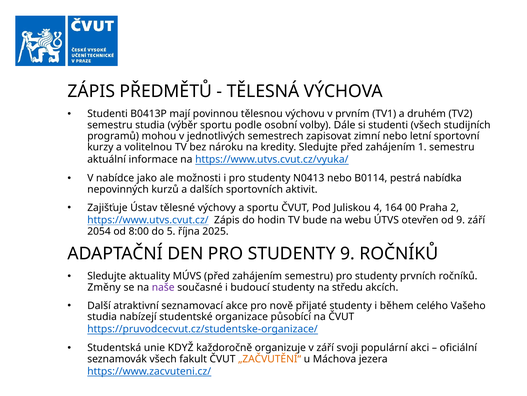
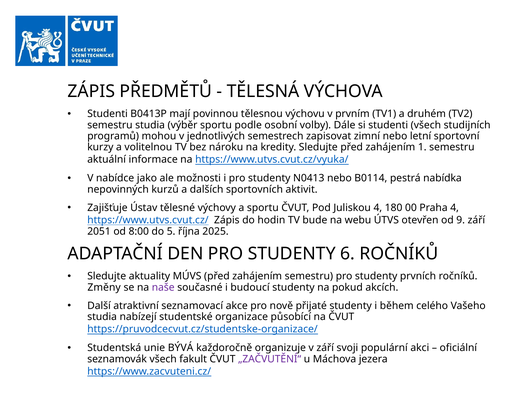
164: 164 -> 180
Praha 2: 2 -> 4
2054: 2054 -> 2051
STUDENTY 9: 9 -> 6
středu: středu -> pokud
KDYŽ: KDYŽ -> BÝVÁ
„ZAČVUTĚNÍ“ colour: orange -> purple
